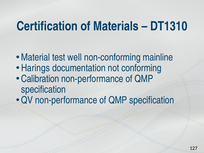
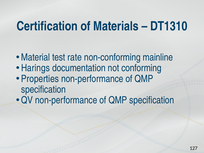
well: well -> rate
Calibration: Calibration -> Properties
